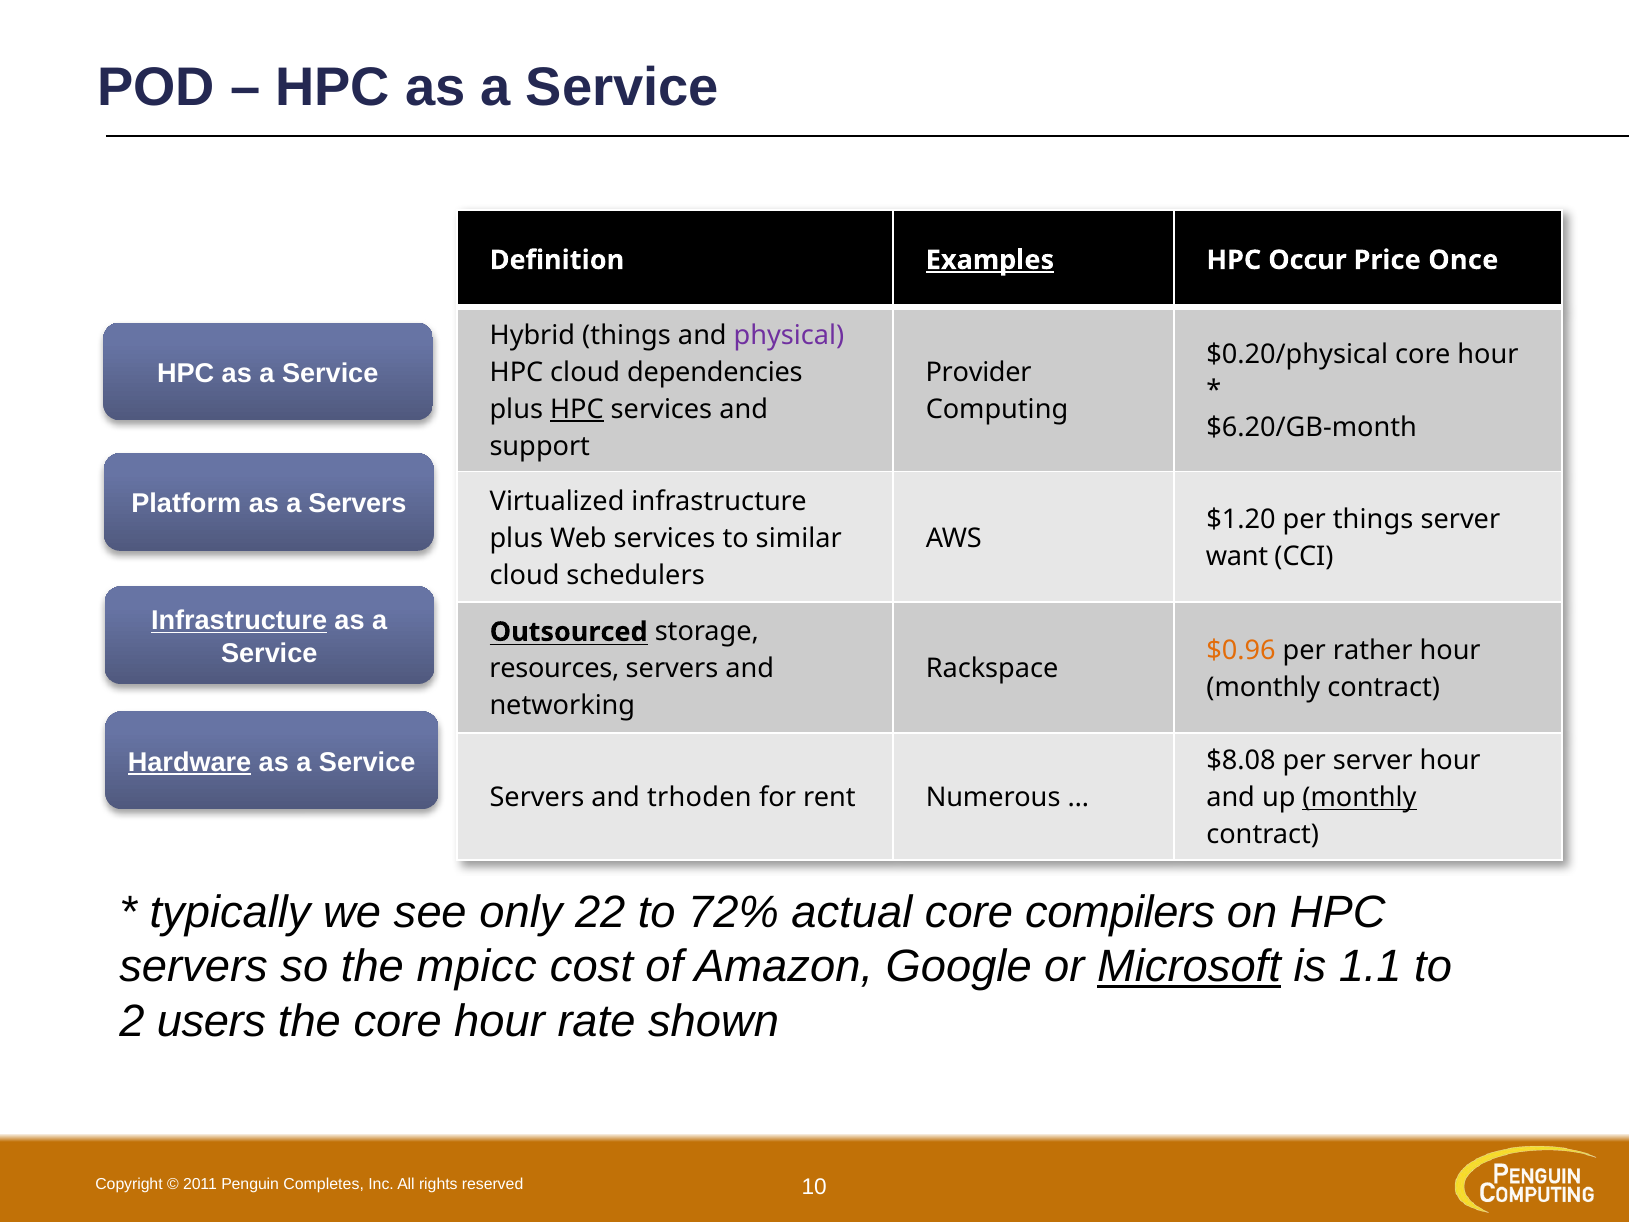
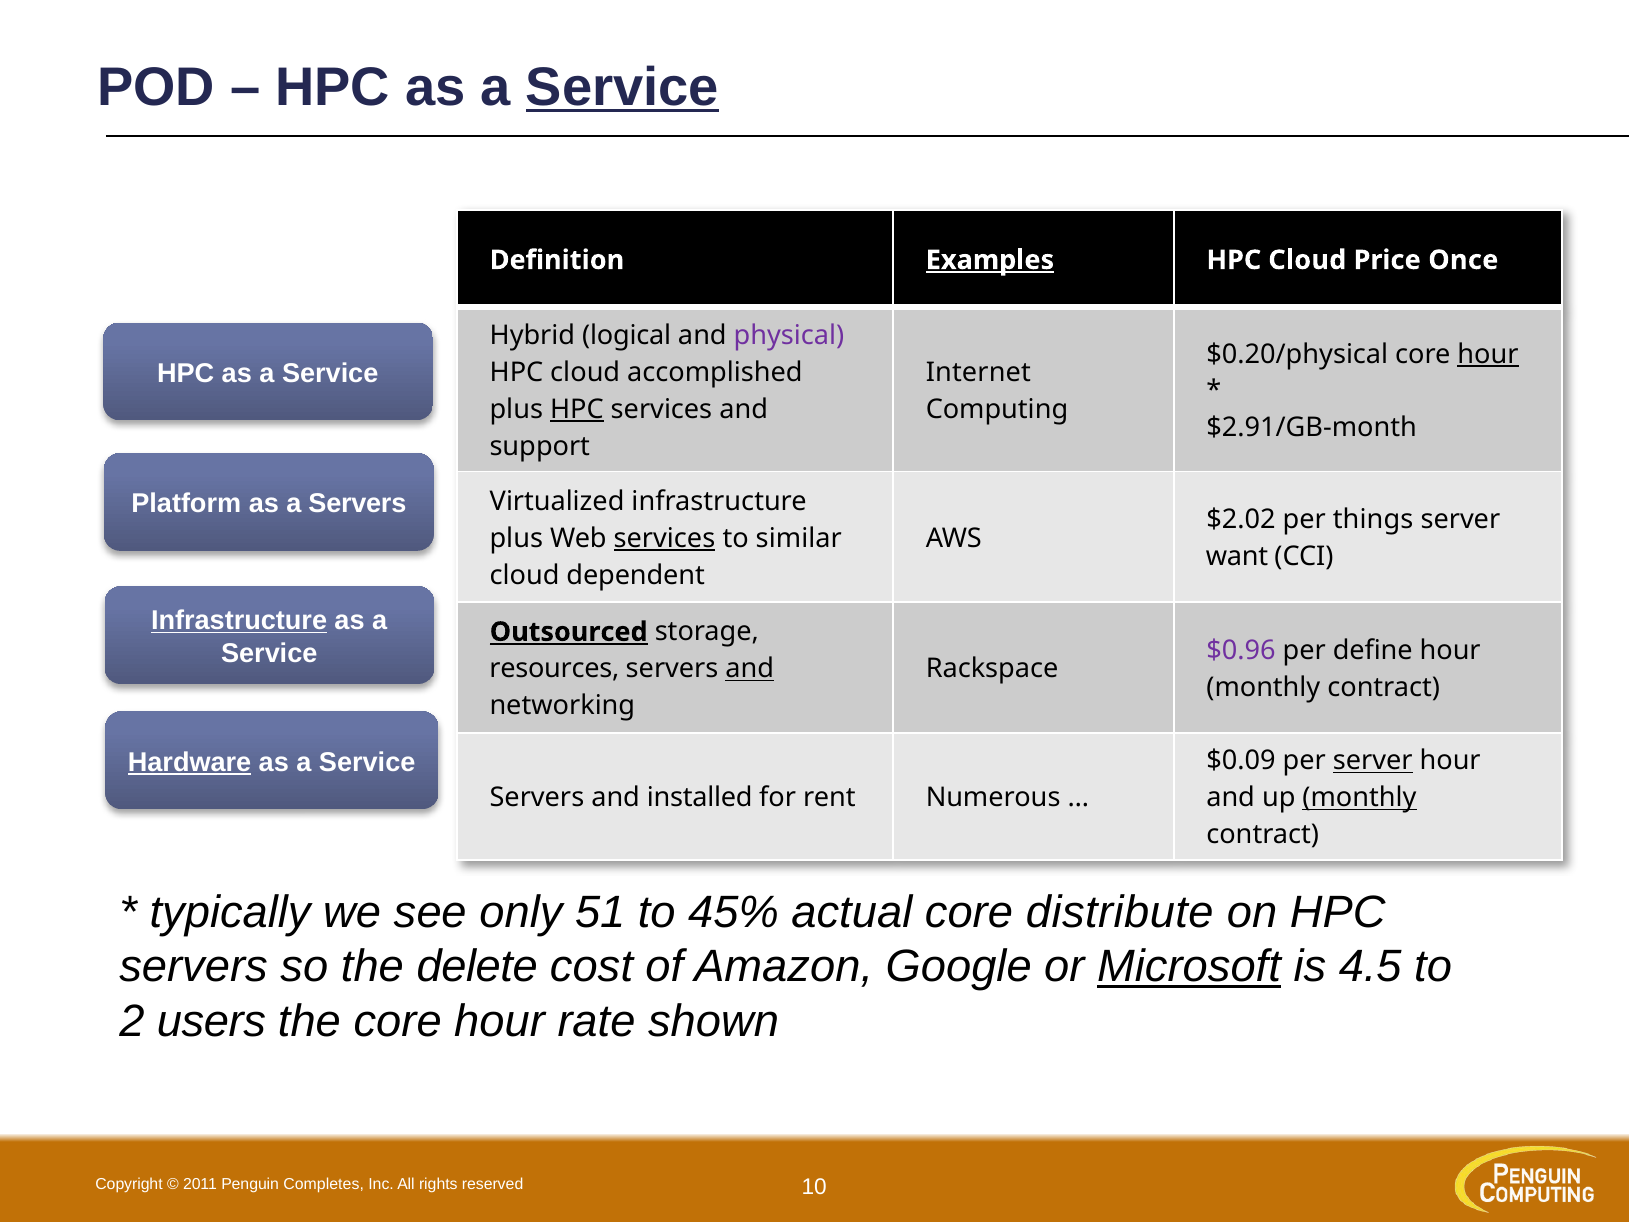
Service at (622, 87) underline: none -> present
Occur at (1308, 260): Occur -> Cloud
Hybrid things: things -> logical
hour at (1488, 354) underline: none -> present
dependencies: dependencies -> accomplished
Provider: Provider -> Internet
$6.20/GB-month: $6.20/GB-month -> $2.91/GB-month
$1.20: $1.20 -> $2.02
services at (664, 538) underline: none -> present
schedulers: schedulers -> dependent
Outsourced underline: none -> present
$0.96 colour: orange -> purple
rather: rather -> define
and at (750, 669) underline: none -> present
$8.08: $8.08 -> $0.09
server at (1373, 761) underline: none -> present
trhoden: trhoden -> installed
22: 22 -> 51
72%: 72% -> 45%
compilers: compilers -> distribute
mpicc: mpicc -> delete
1.1: 1.1 -> 4.5
